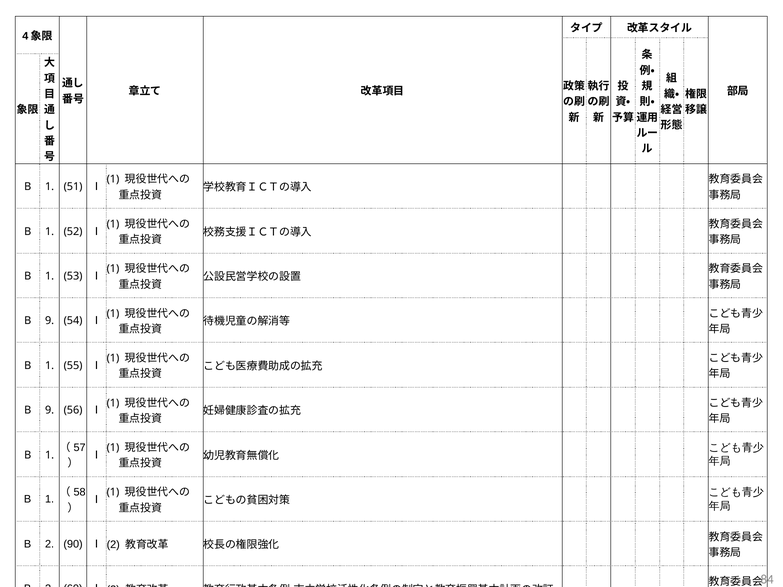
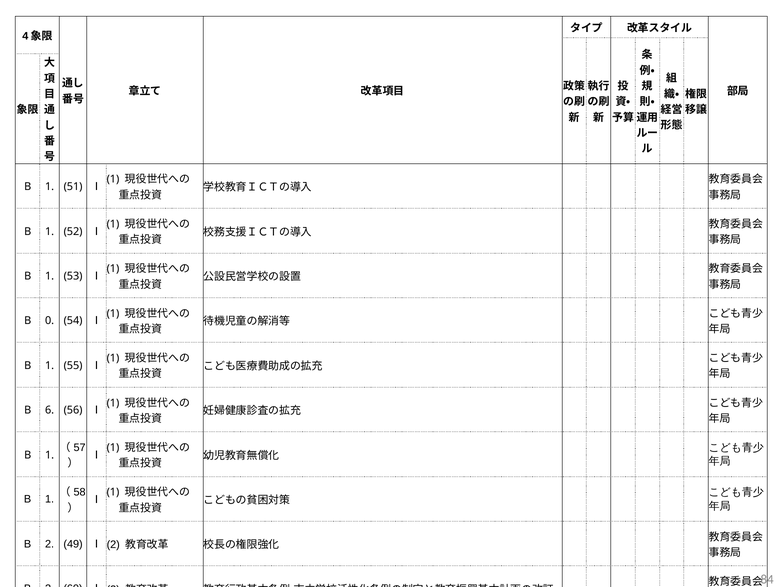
9 at (50, 321): 9 -> 0
9 at (50, 411): 9 -> 6
90: 90 -> 49
